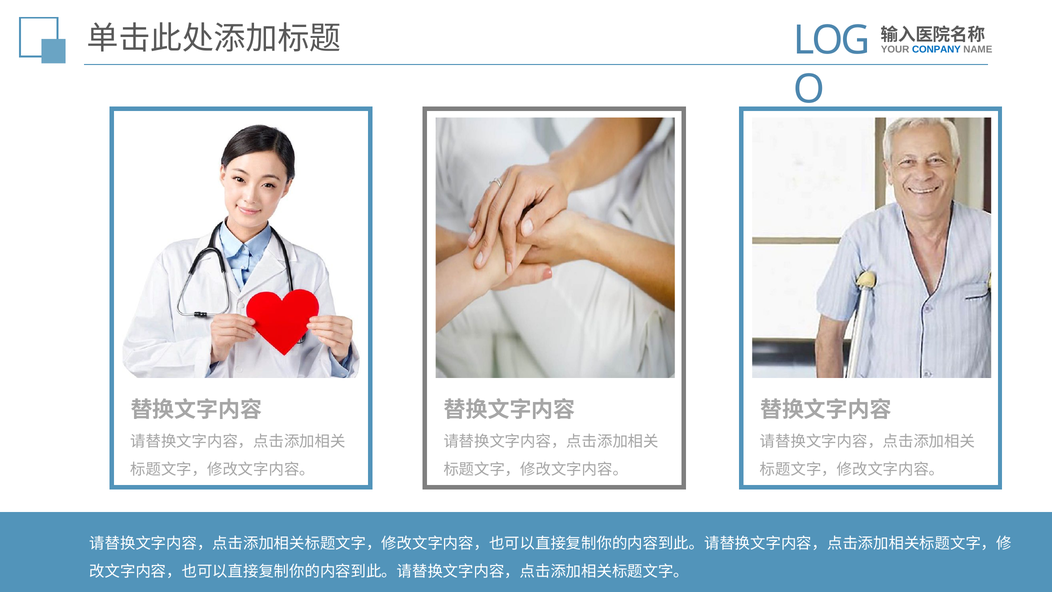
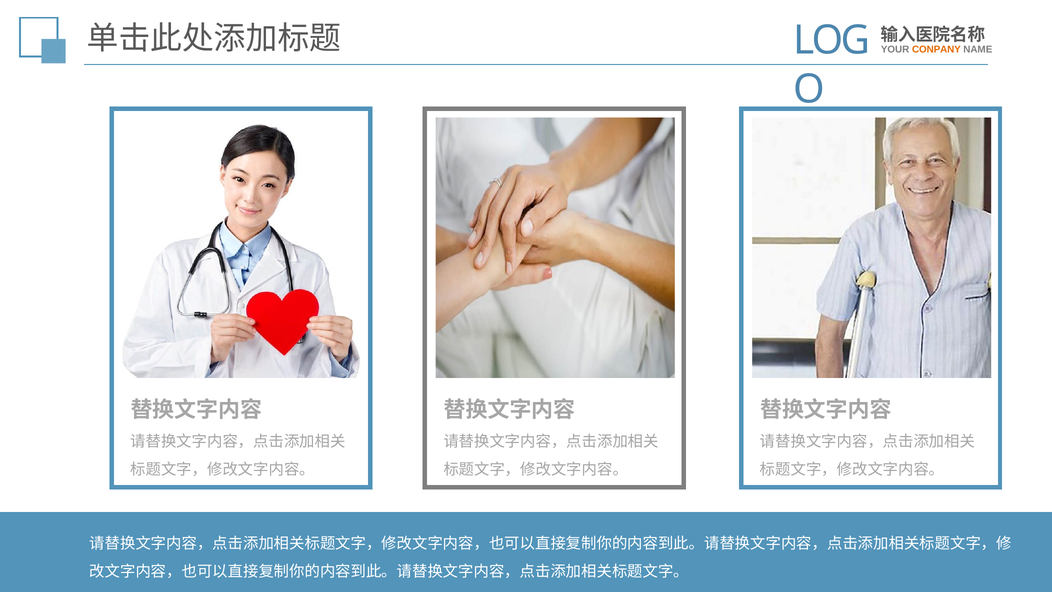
CONPANY colour: blue -> orange
